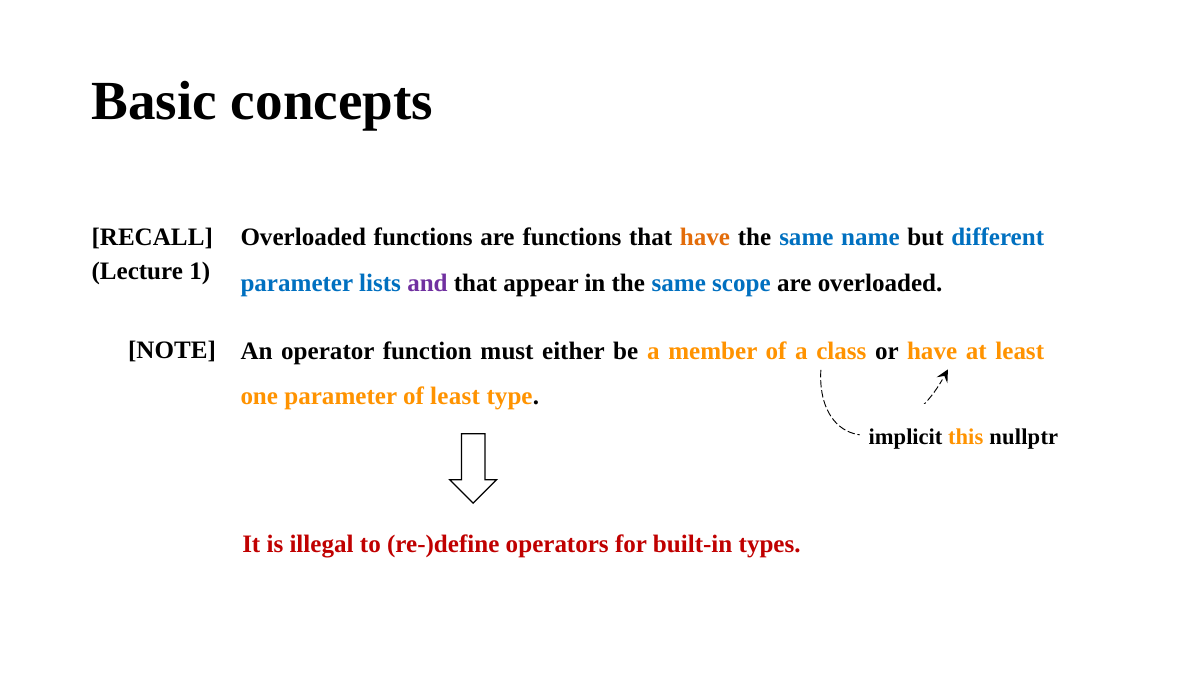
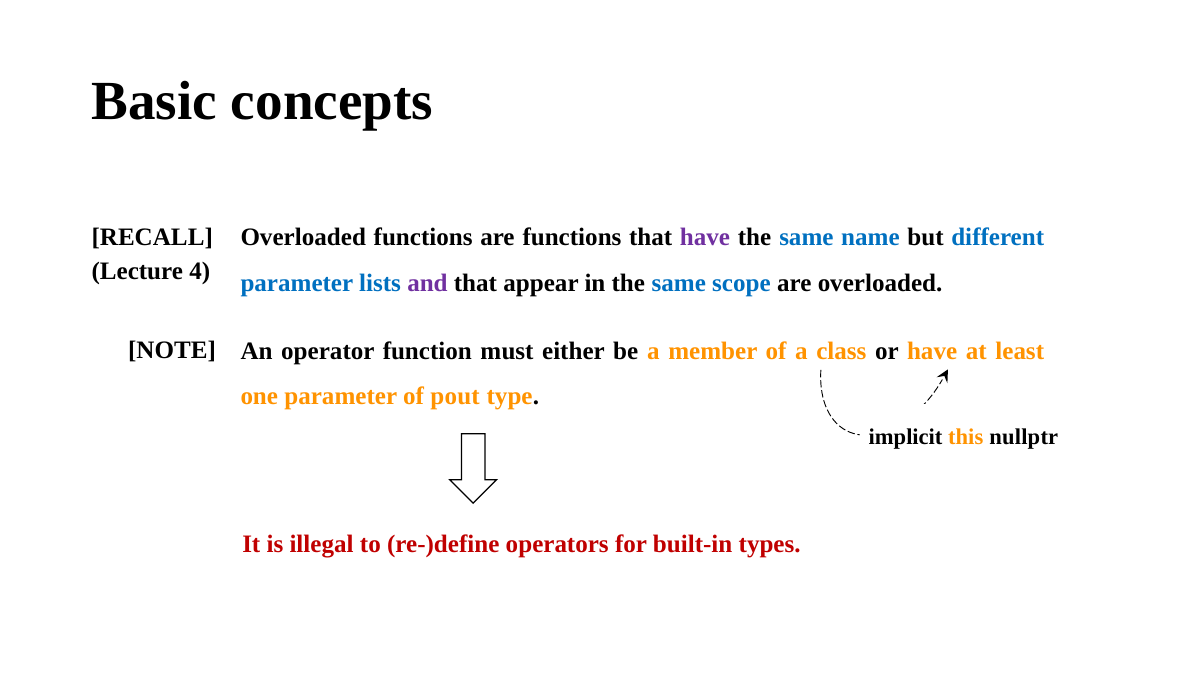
have at (705, 238) colour: orange -> purple
1: 1 -> 4
of least: least -> pout
